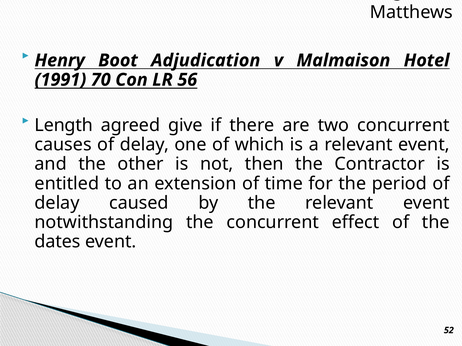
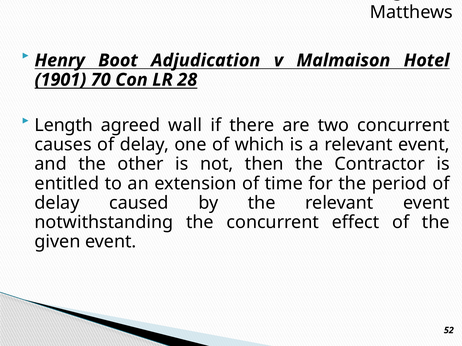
1991: 1991 -> 1901
56: 56 -> 28
give: give -> wall
dates: dates -> given
